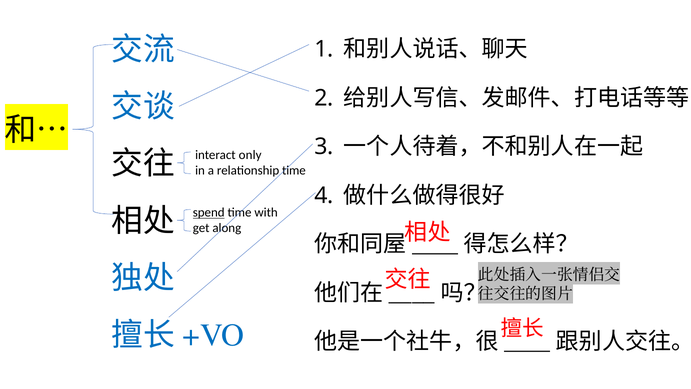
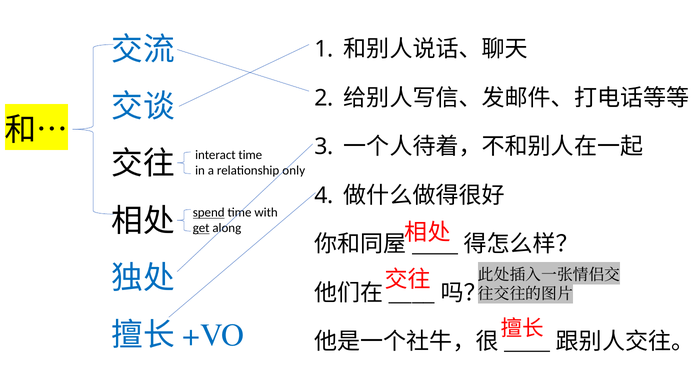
interact only: only -> time
relationship time: time -> only
get underline: none -> present
